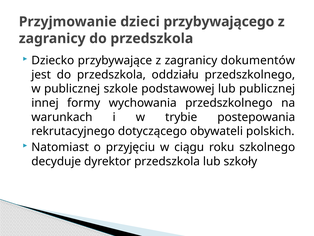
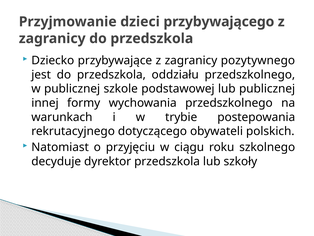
dokumentów: dokumentów -> pozytywnego
